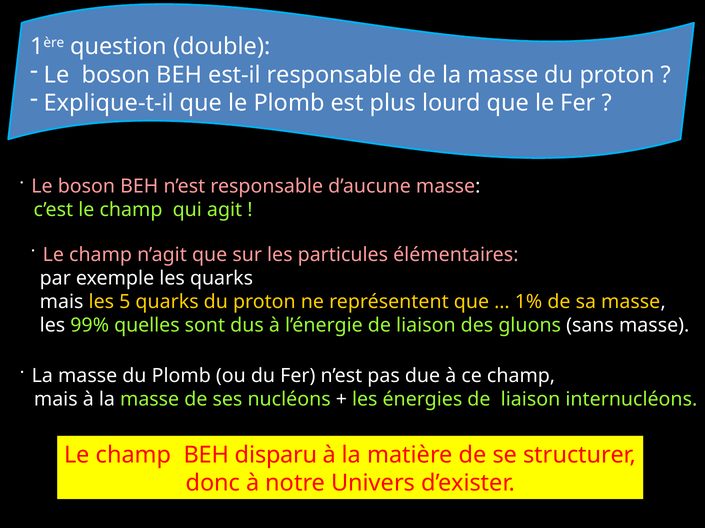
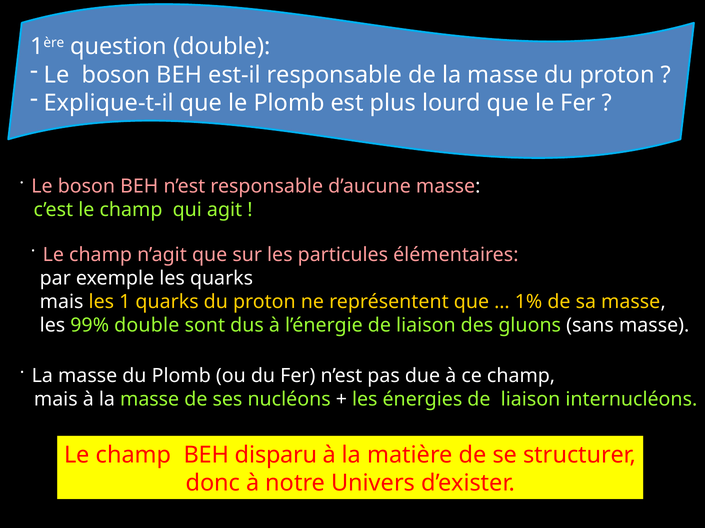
5: 5 -> 1
99% quelles: quelles -> double
